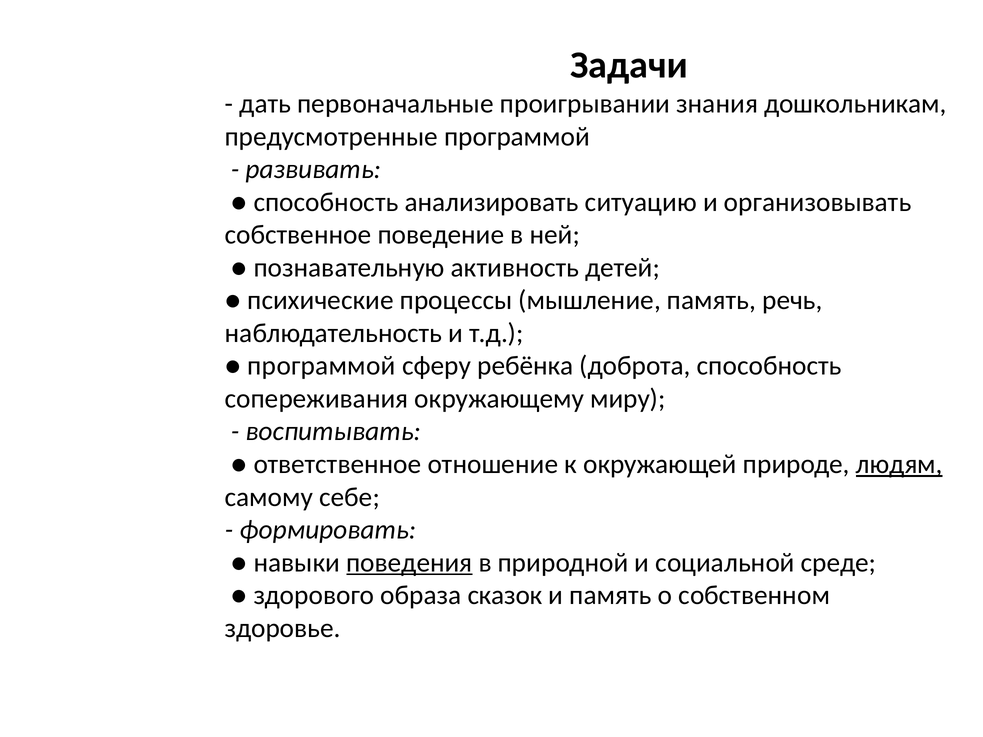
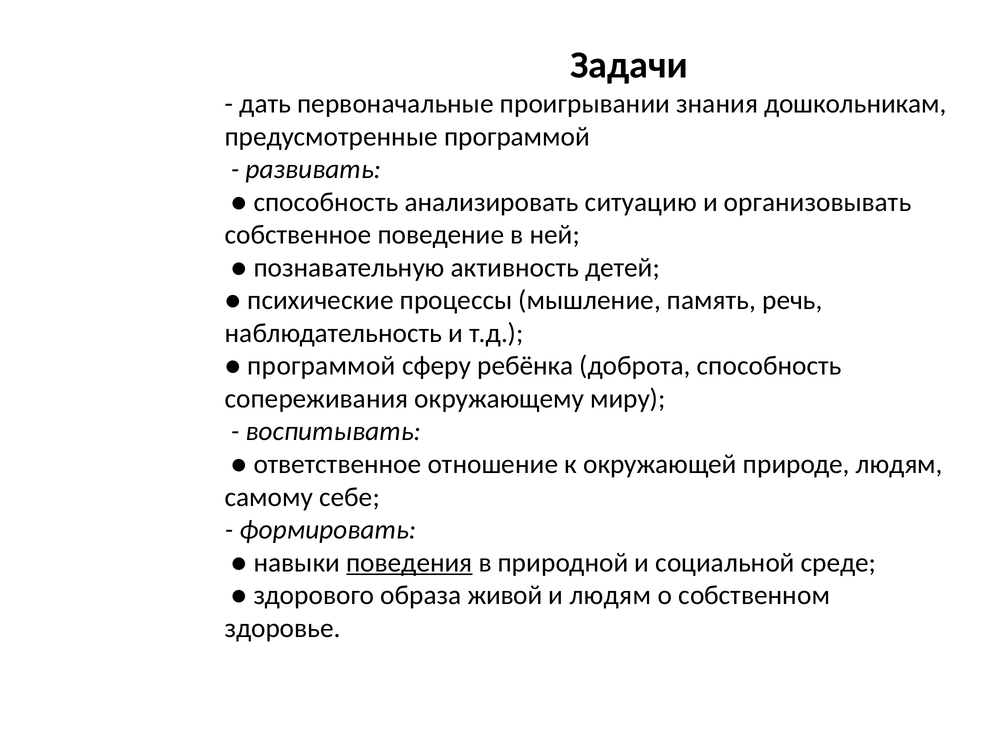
людям at (899, 464) underline: present -> none
сказок: сказок -> живой
и память: память -> людям
